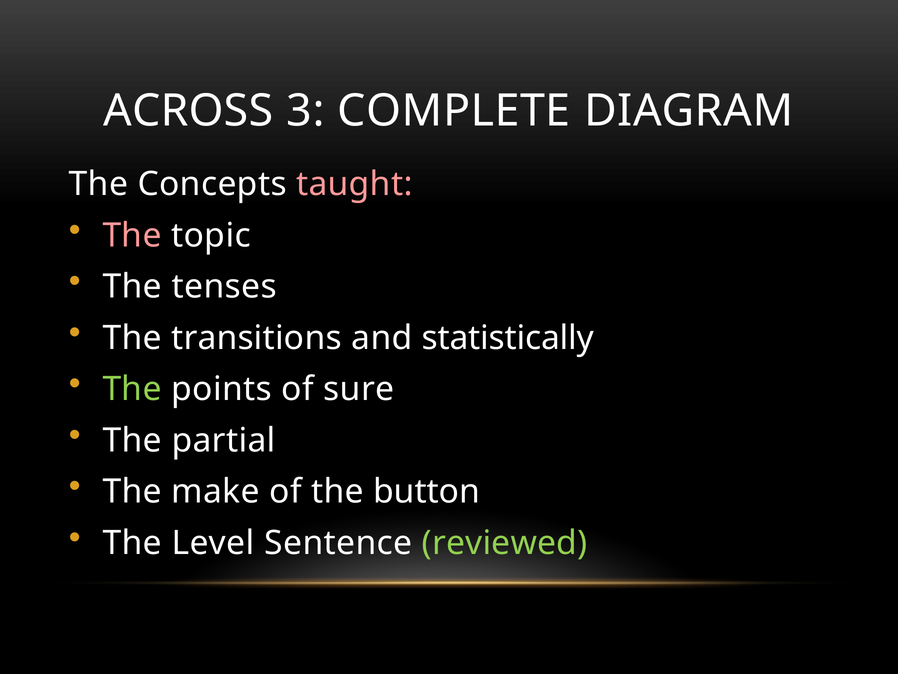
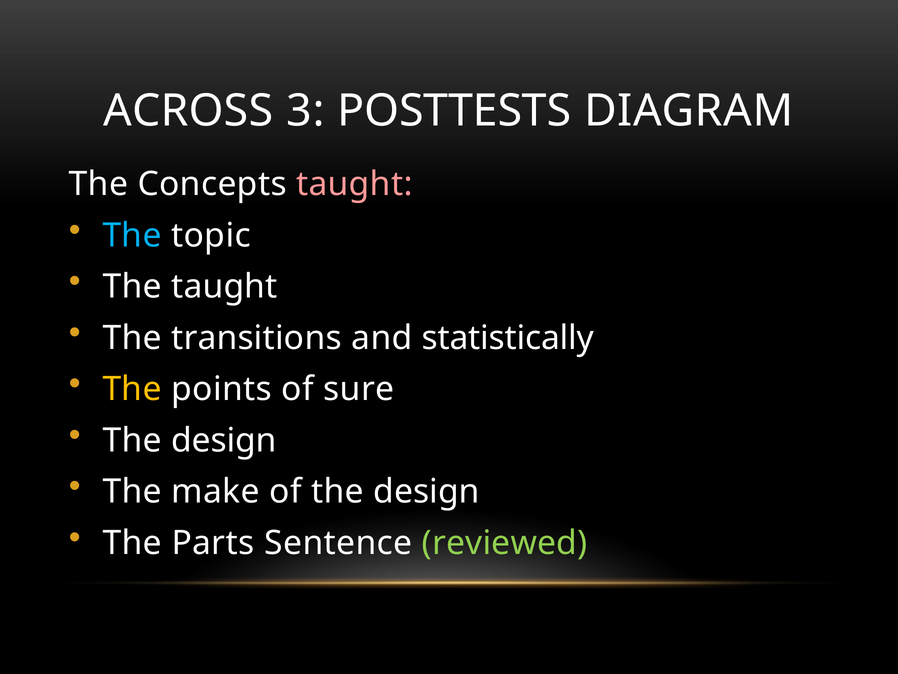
COMPLETE: COMPLETE -> POSTTESTS
The at (132, 235) colour: pink -> light blue
The tenses: tenses -> taught
The at (132, 389) colour: light green -> yellow
partial at (224, 440): partial -> design
of the button: button -> design
Level: Level -> Parts
